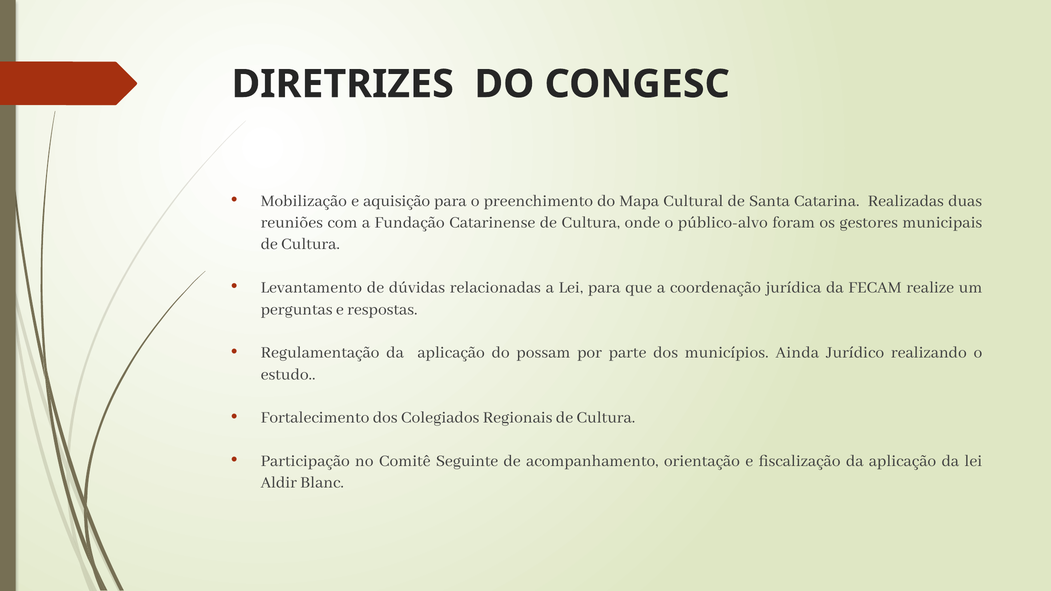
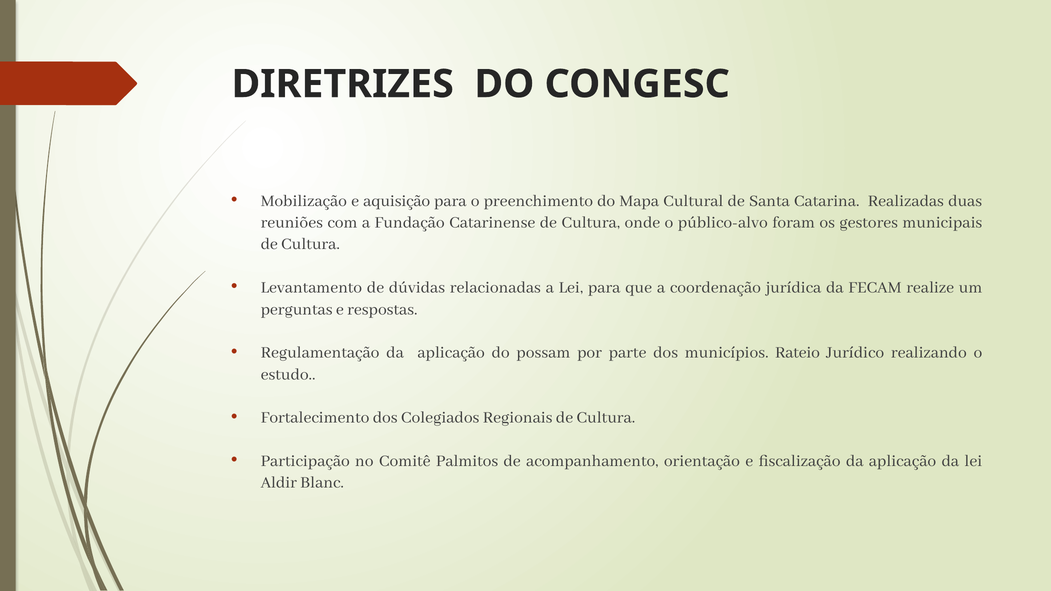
Ainda: Ainda -> Rateio
Seguinte: Seguinte -> Palmitos
